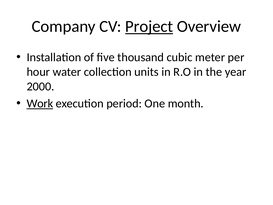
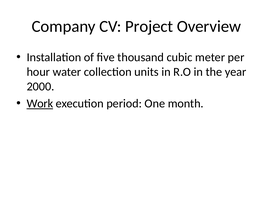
Project underline: present -> none
